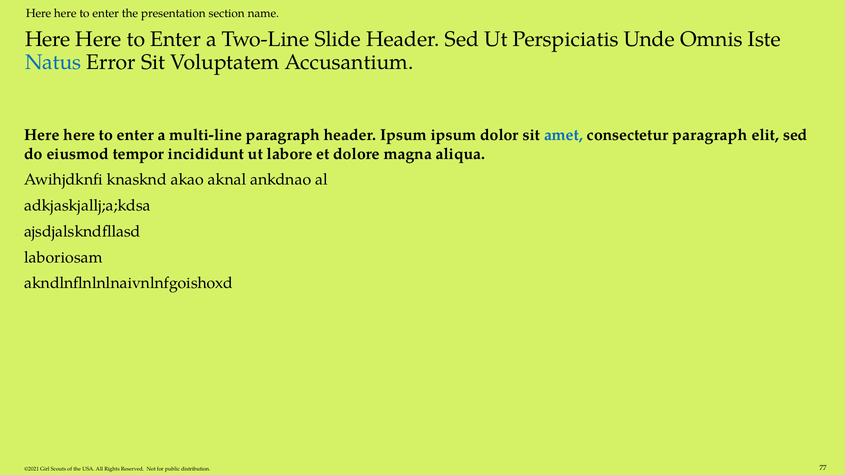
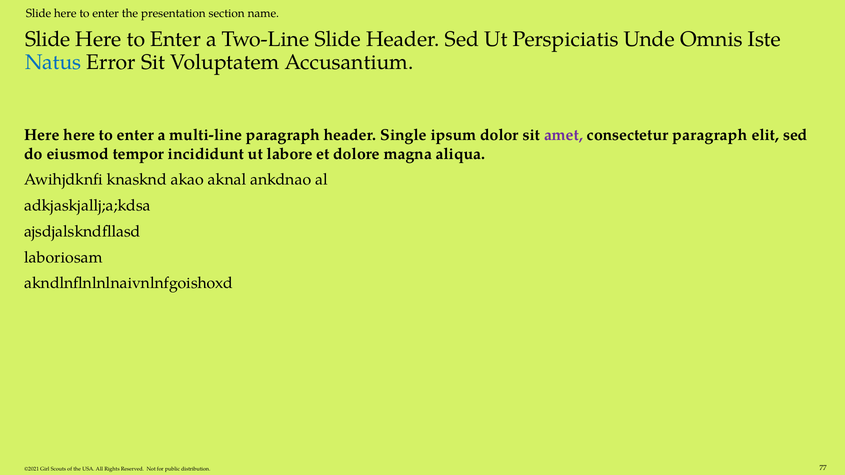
Here at (39, 13): Here -> Slide
Here at (48, 39): Here -> Slide
header Ipsum: Ipsum -> Single
amet colour: blue -> purple
